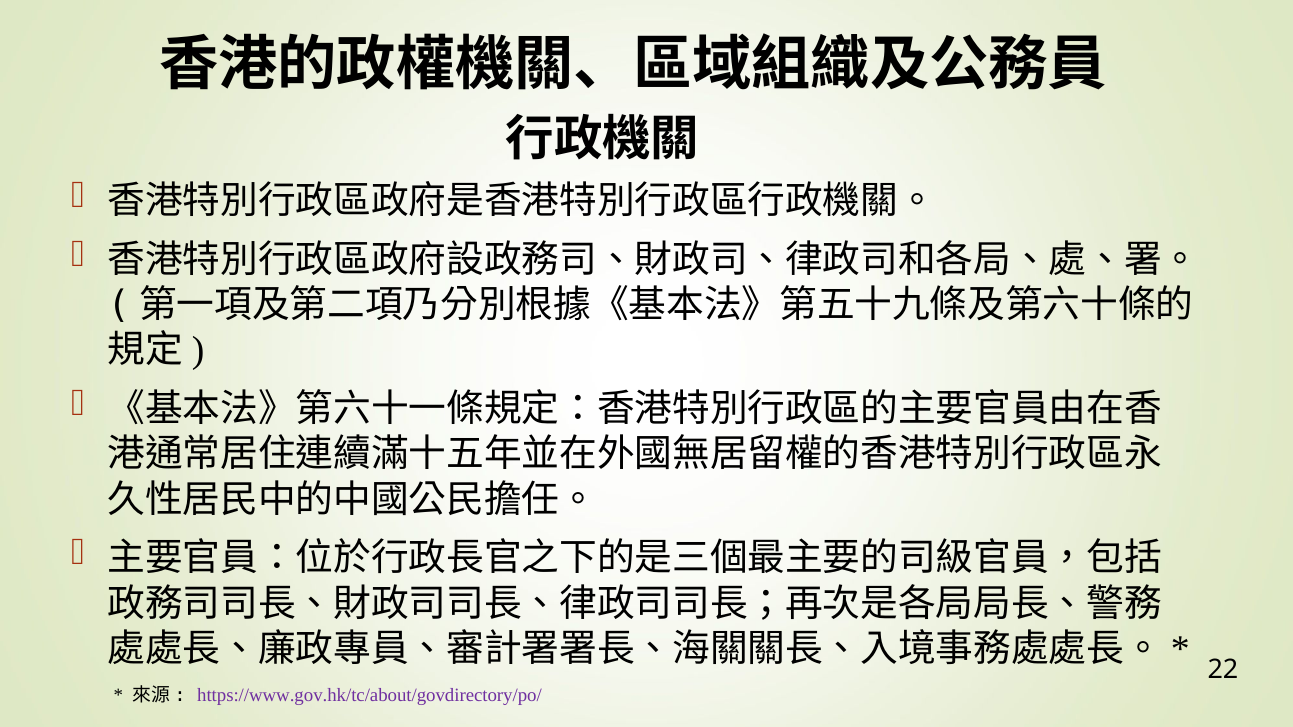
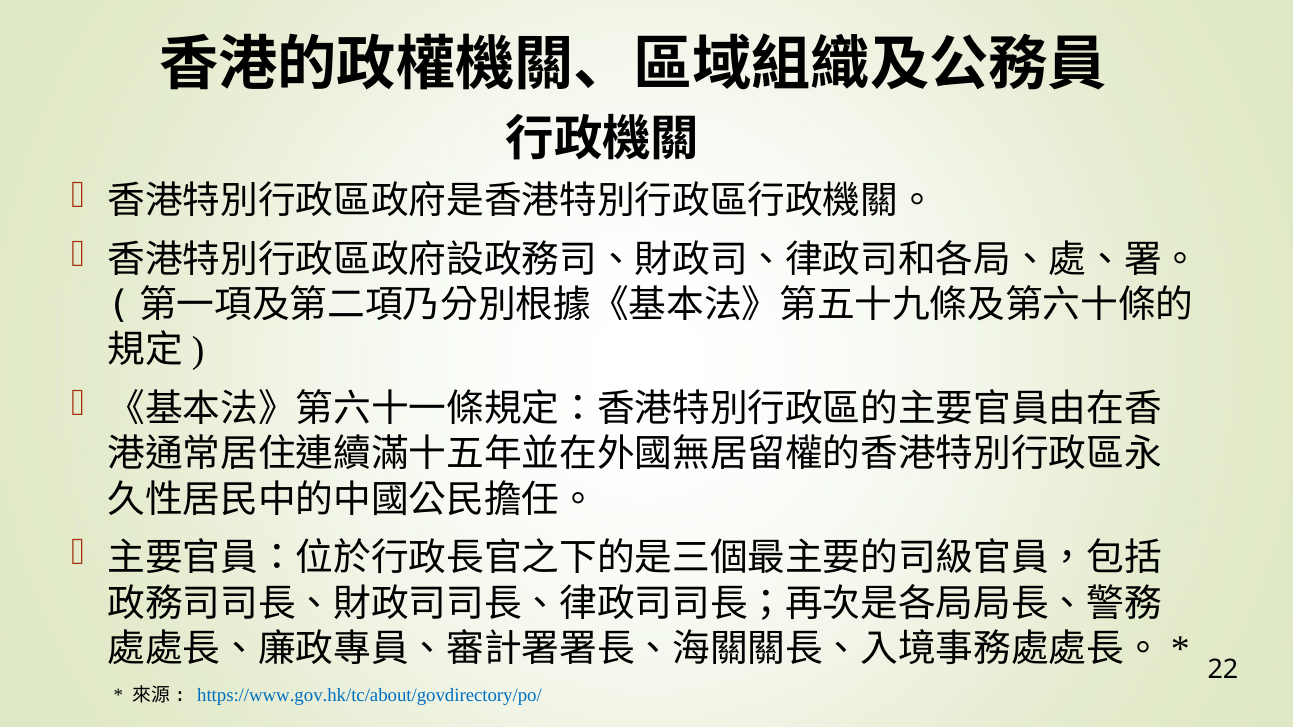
https://www.gov.hk/tc/about/govdirectory/po/ colour: purple -> blue
